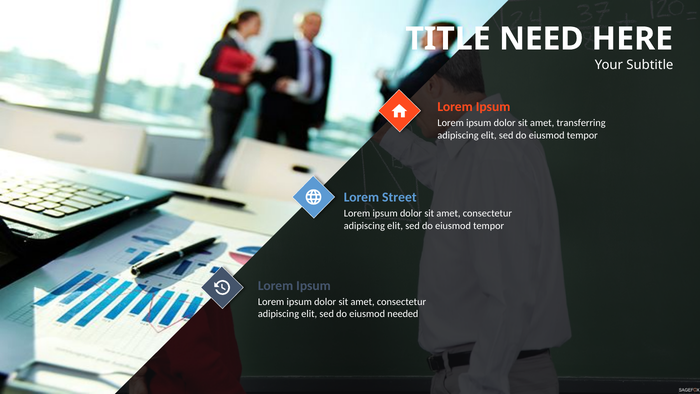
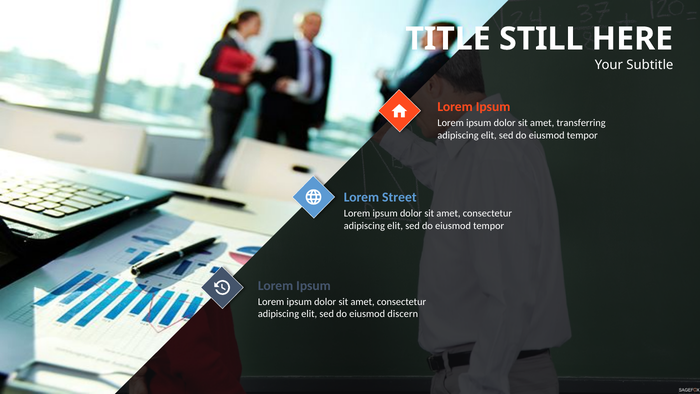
NEED: NEED -> STILL
needed: needed -> discern
